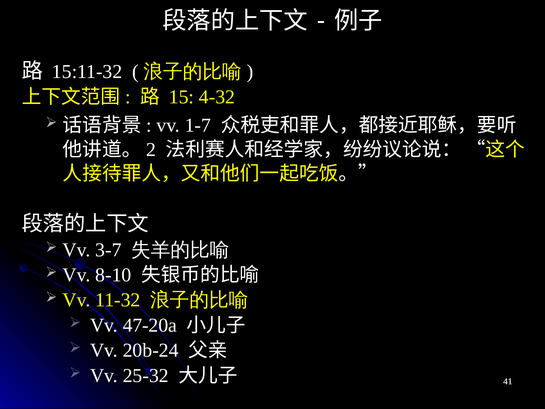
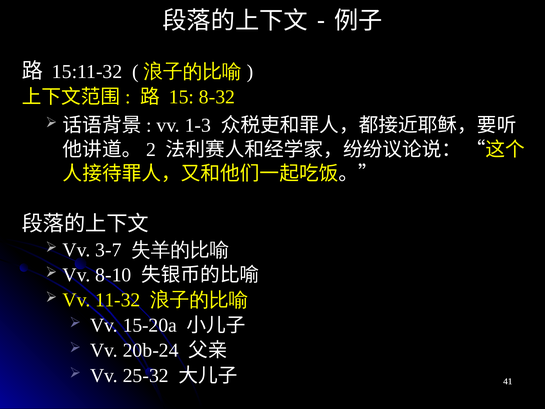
4-32: 4-32 -> 8-32
1-7: 1-7 -> 1-3
47-20a: 47-20a -> 15-20a
